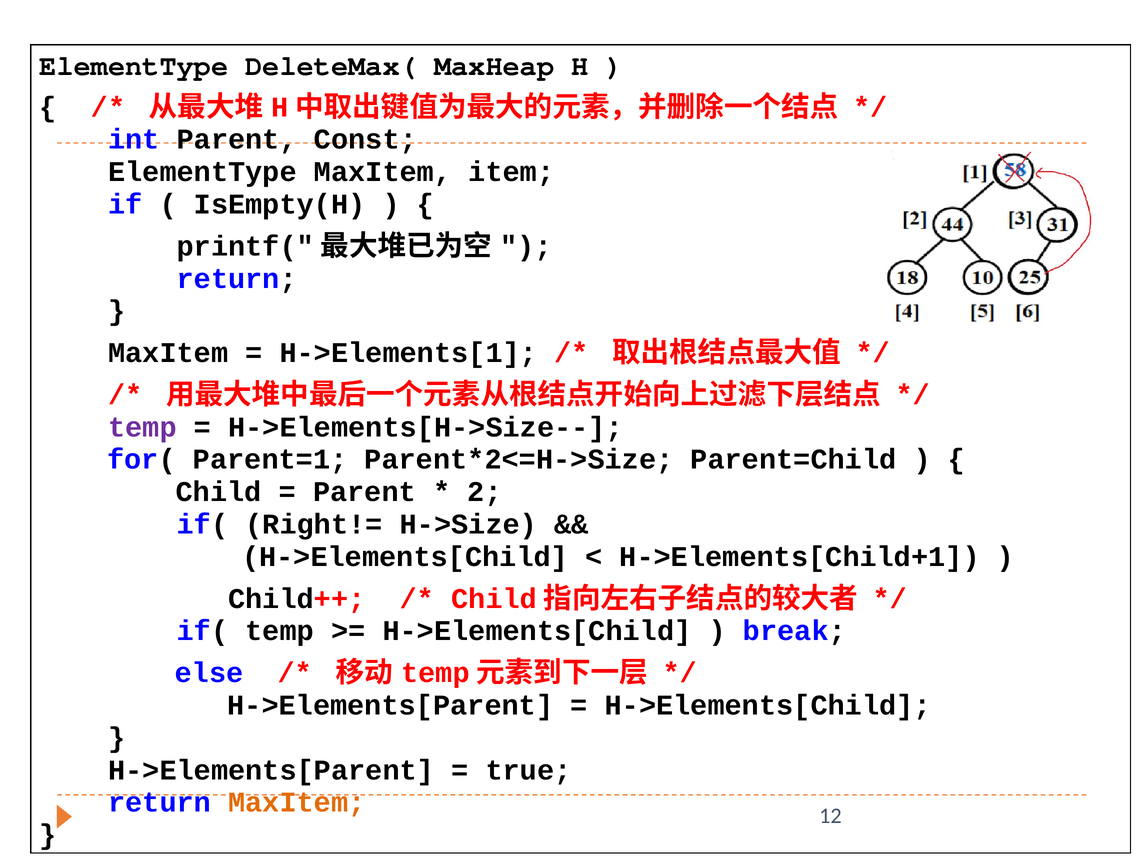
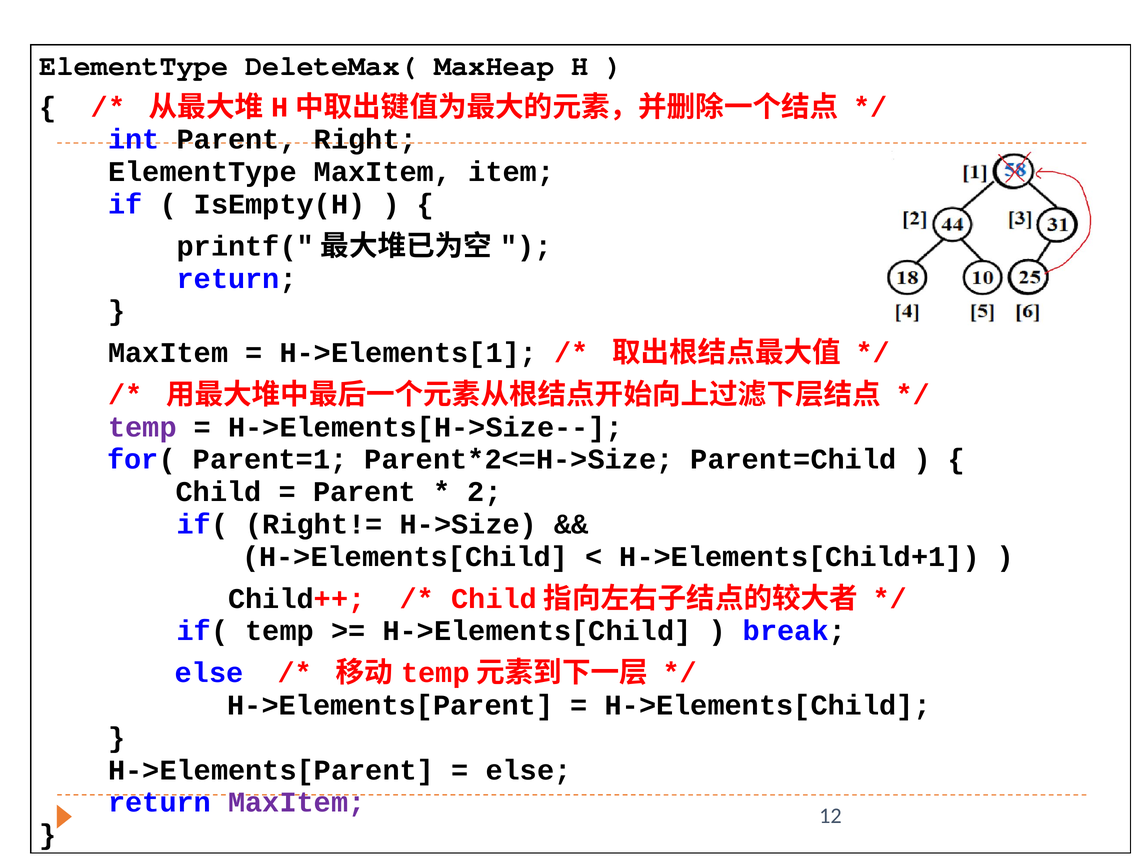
Const: Const -> Right
true at (528, 770): true -> else
MaxItem at (297, 802) colour: orange -> purple
